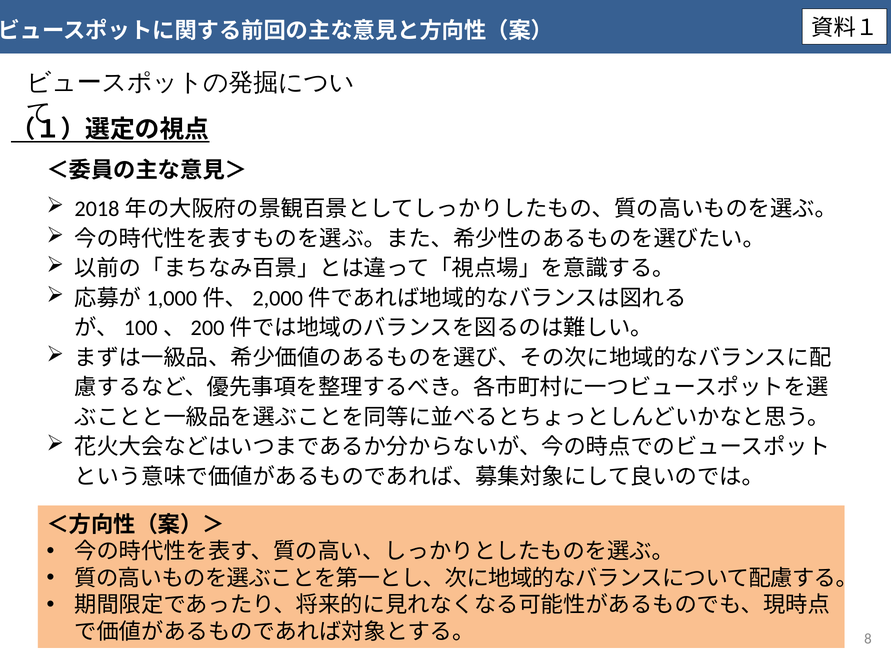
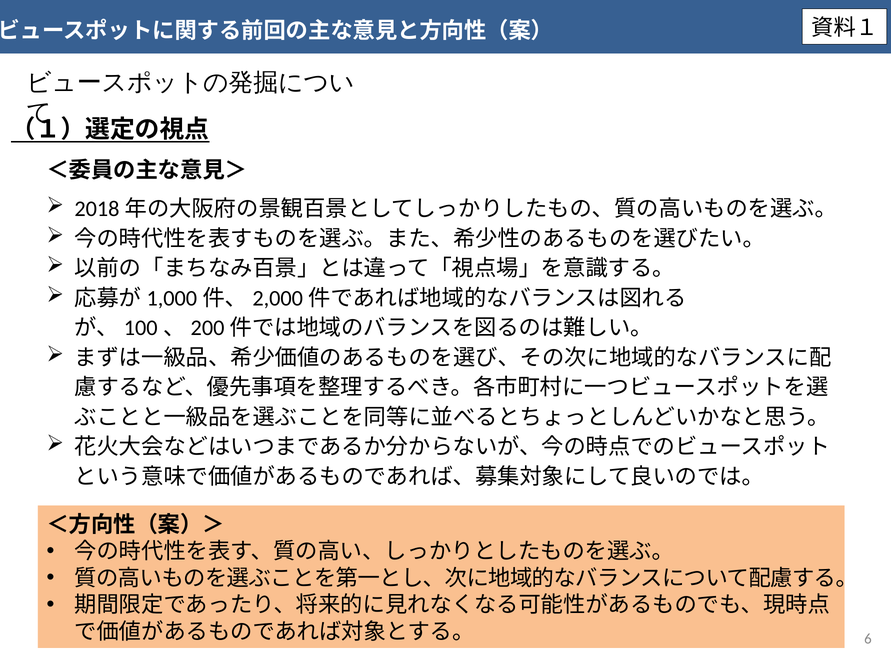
8: 8 -> 6
